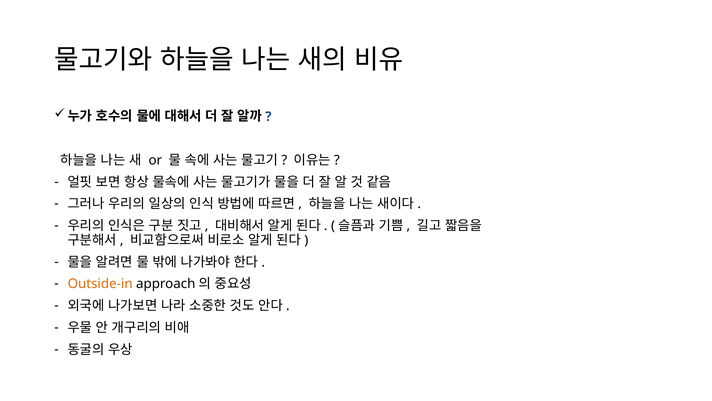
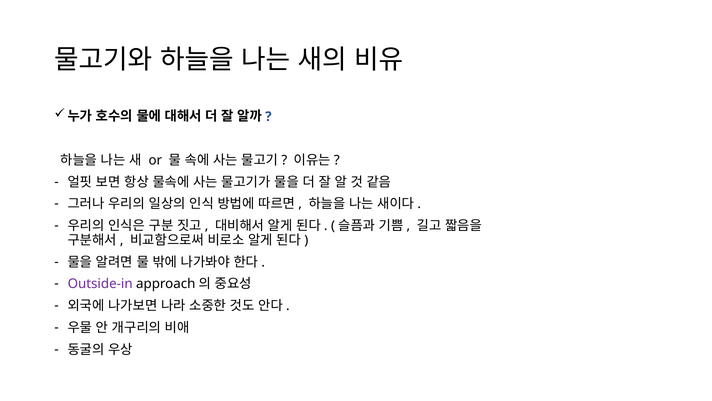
Outside-in colour: orange -> purple
